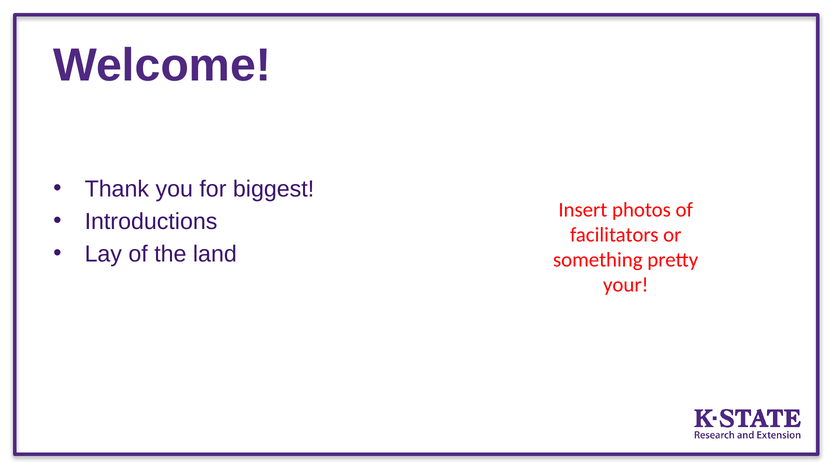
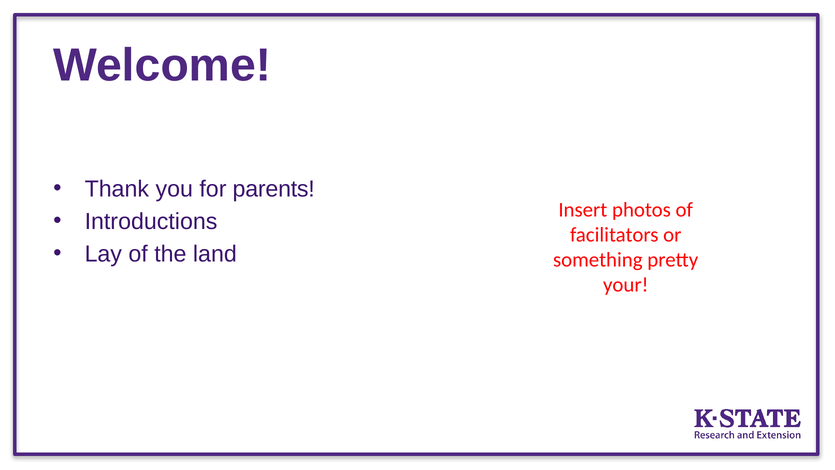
biggest: biggest -> parents
